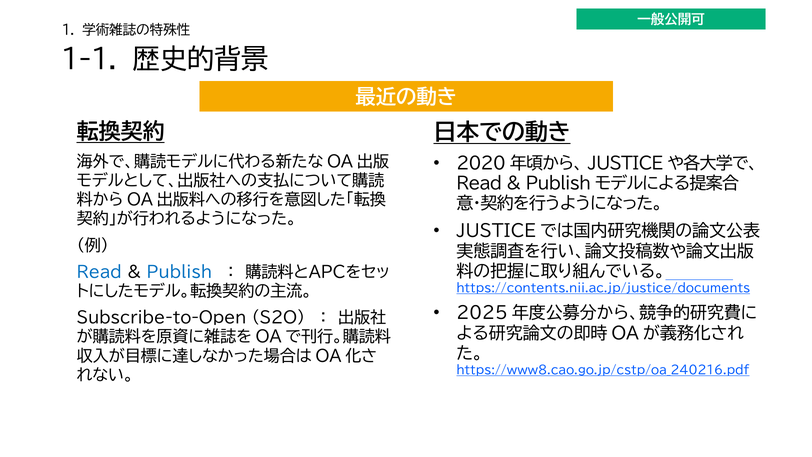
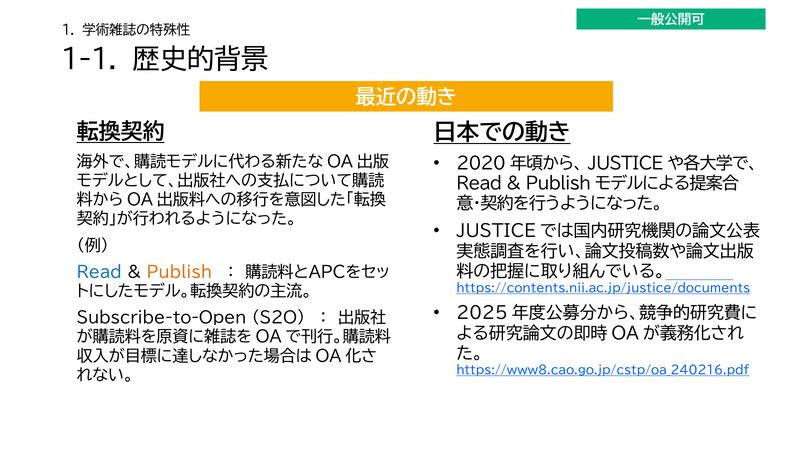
Publish colour: blue -> orange
